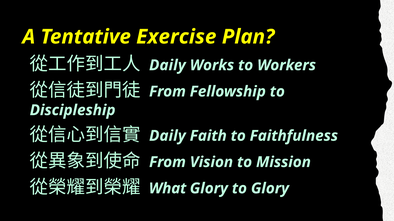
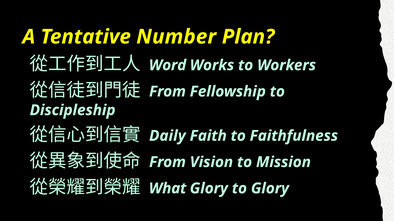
Exercise: Exercise -> Number
Daily at (167, 65): Daily -> Word
